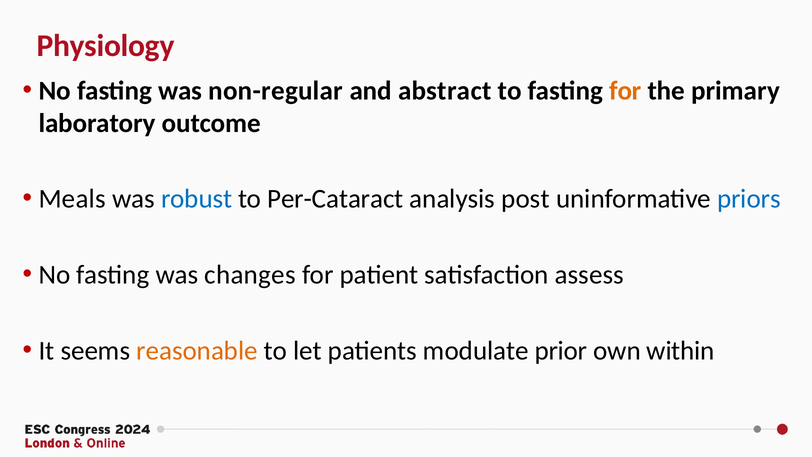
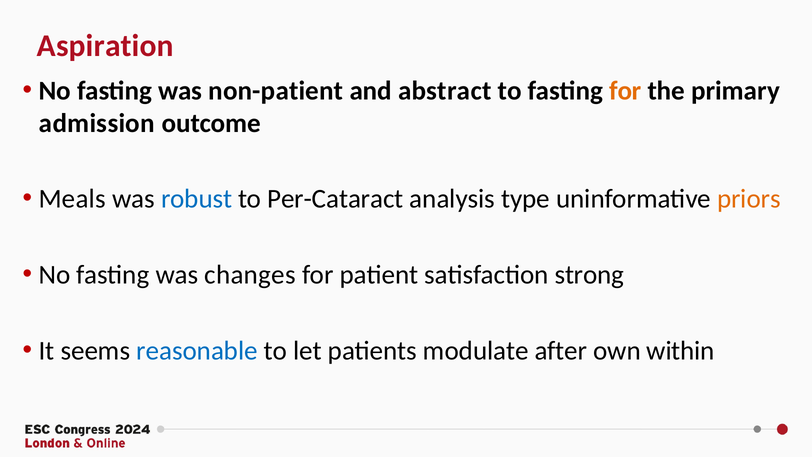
Physiology: Physiology -> Aspiration
non-regular: non-regular -> non-patient
laboratory: laboratory -> admission
post: post -> type
priors colour: blue -> orange
assess: assess -> strong
reasonable colour: orange -> blue
prior: prior -> after
